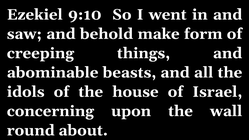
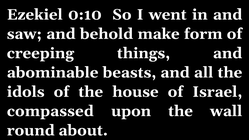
9:10: 9:10 -> 0:10
concerning: concerning -> compassed
